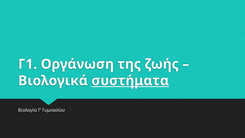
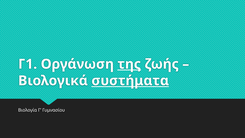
της underline: none -> present
